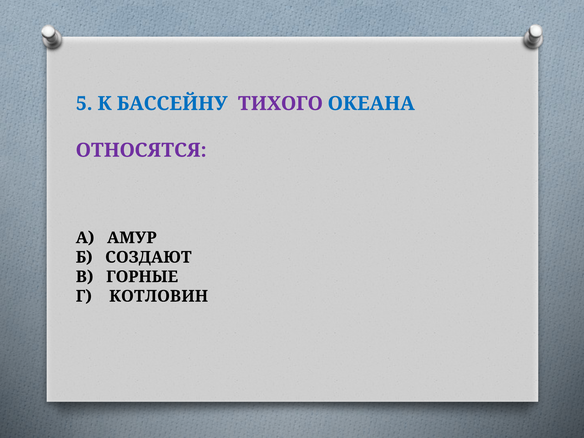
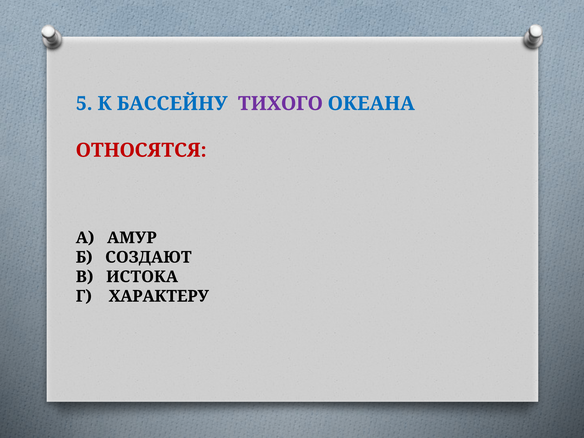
ОТНОСЯТСЯ colour: purple -> red
ГОРНЫЕ: ГОРНЫЕ -> ИСТОКА
КОТЛОВИН: КОТЛОВИН -> ХАРАКТЕРУ
